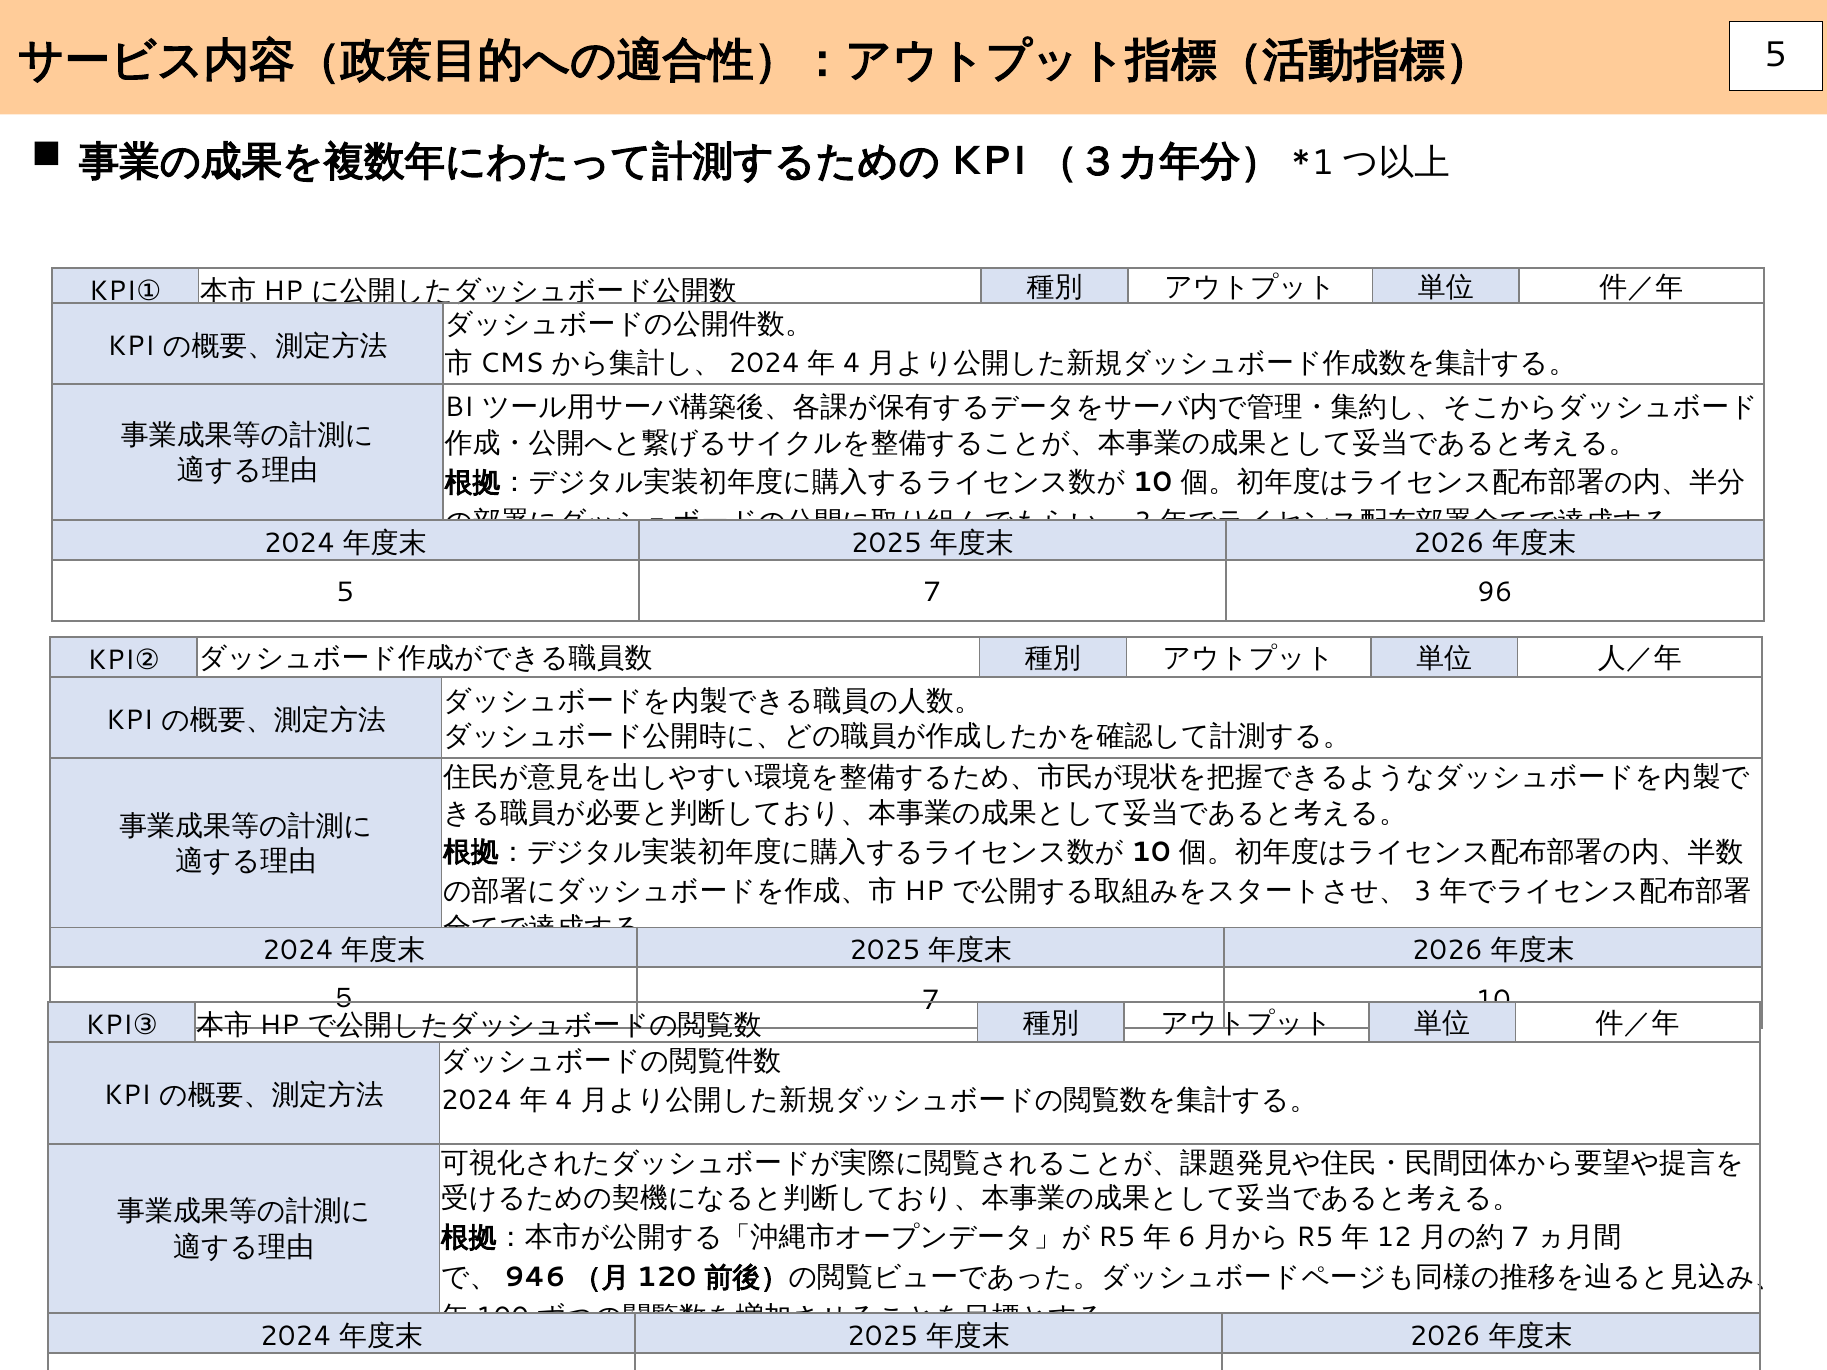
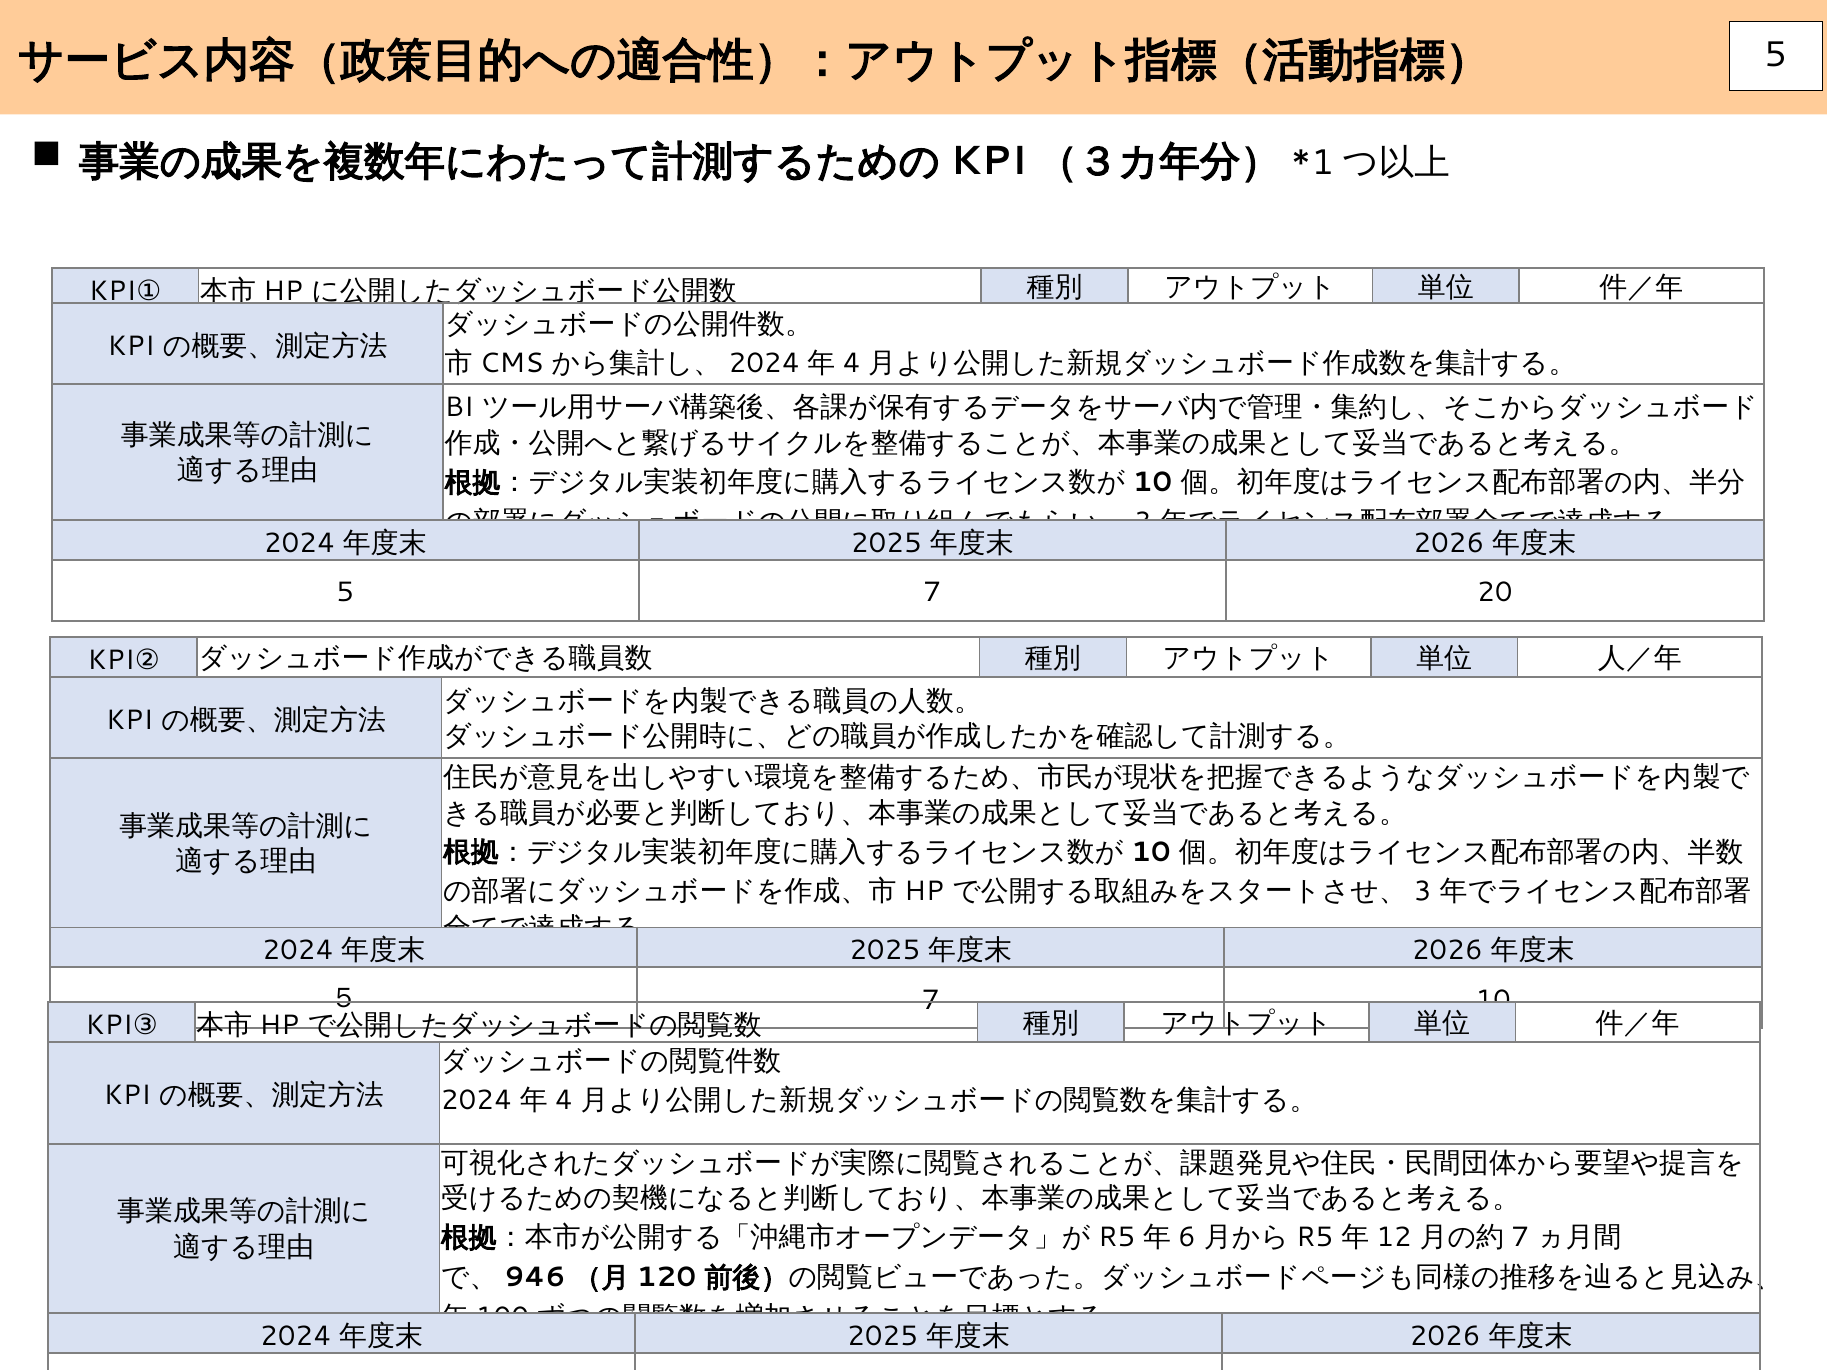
96: 96 -> 20
